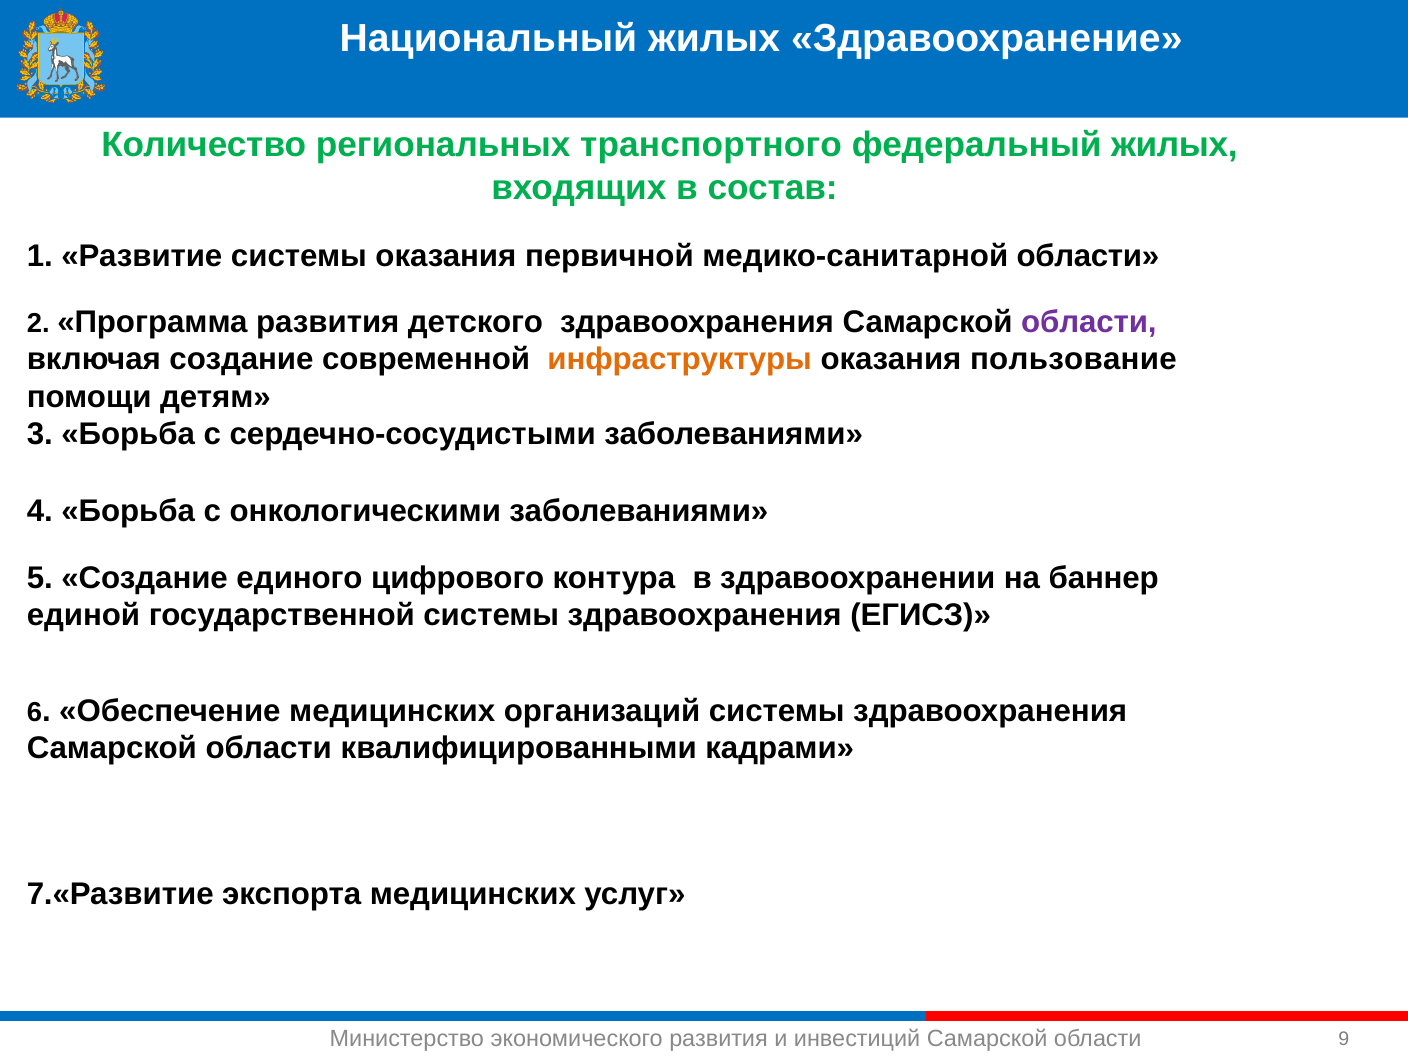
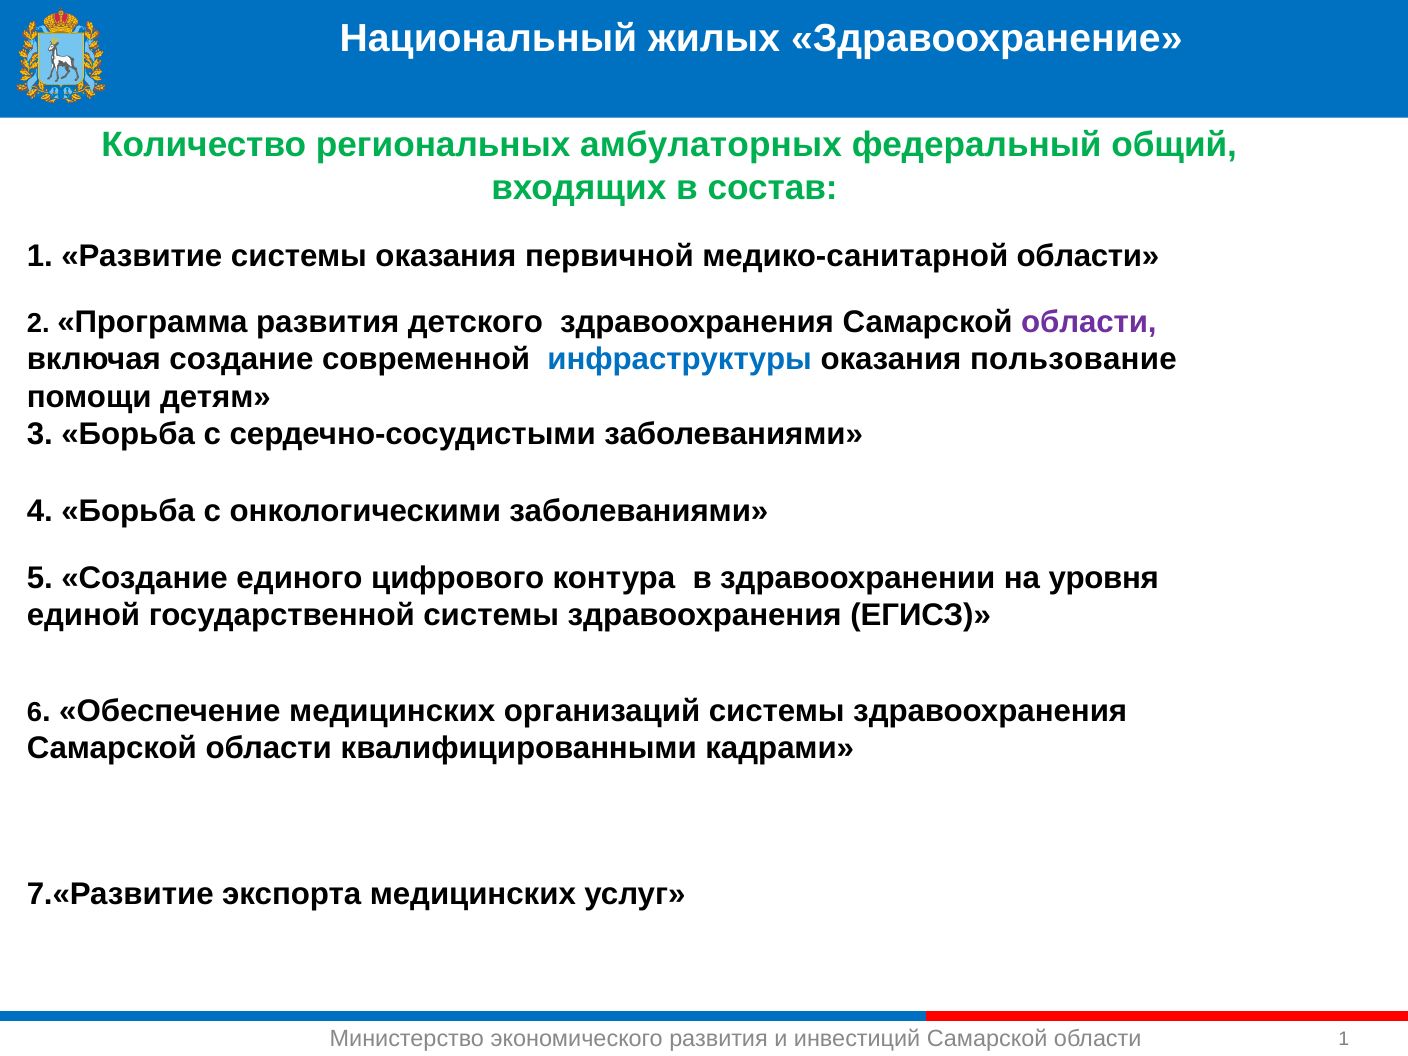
транспортного: транспортного -> амбулаторных
федеральный жилых: жилых -> общий
инфраструктуры colour: orange -> blue
баннер: баннер -> уровня
области 9: 9 -> 1
